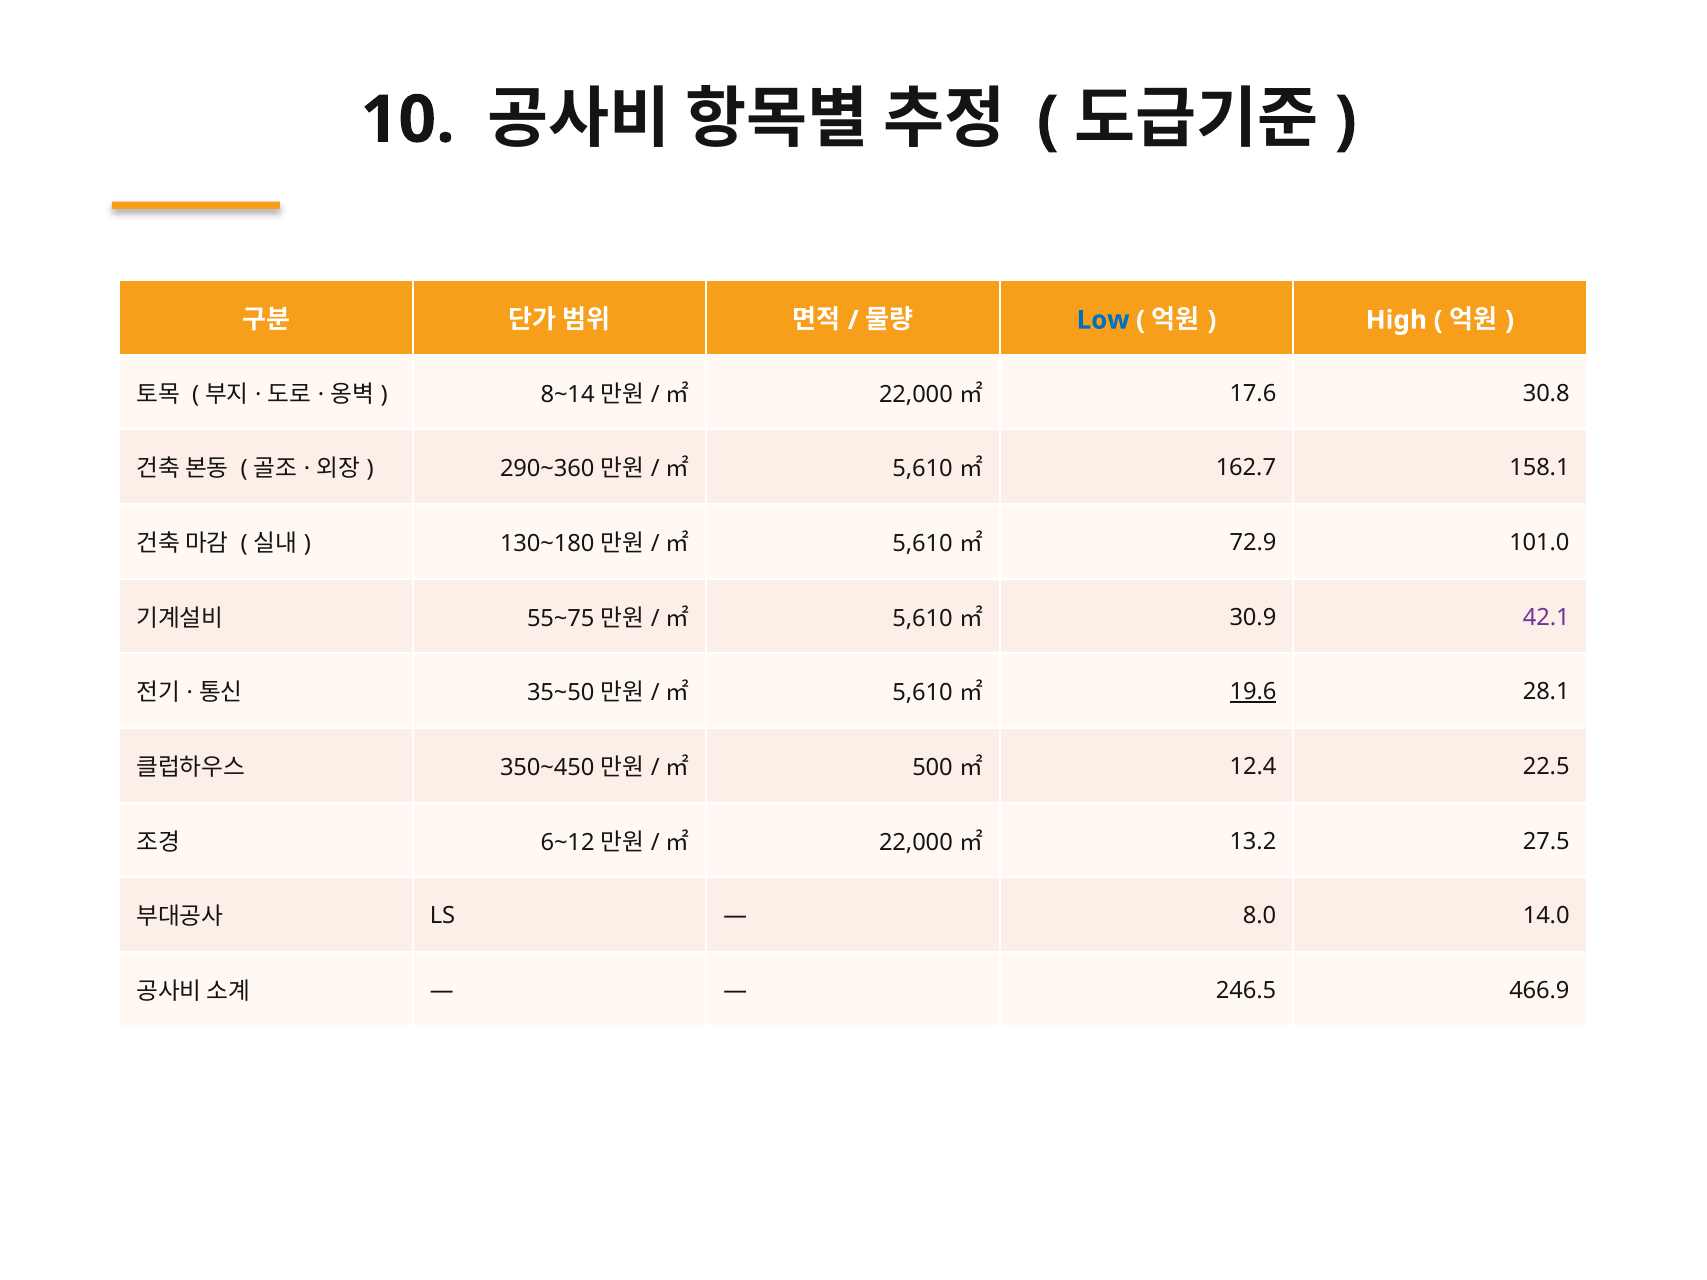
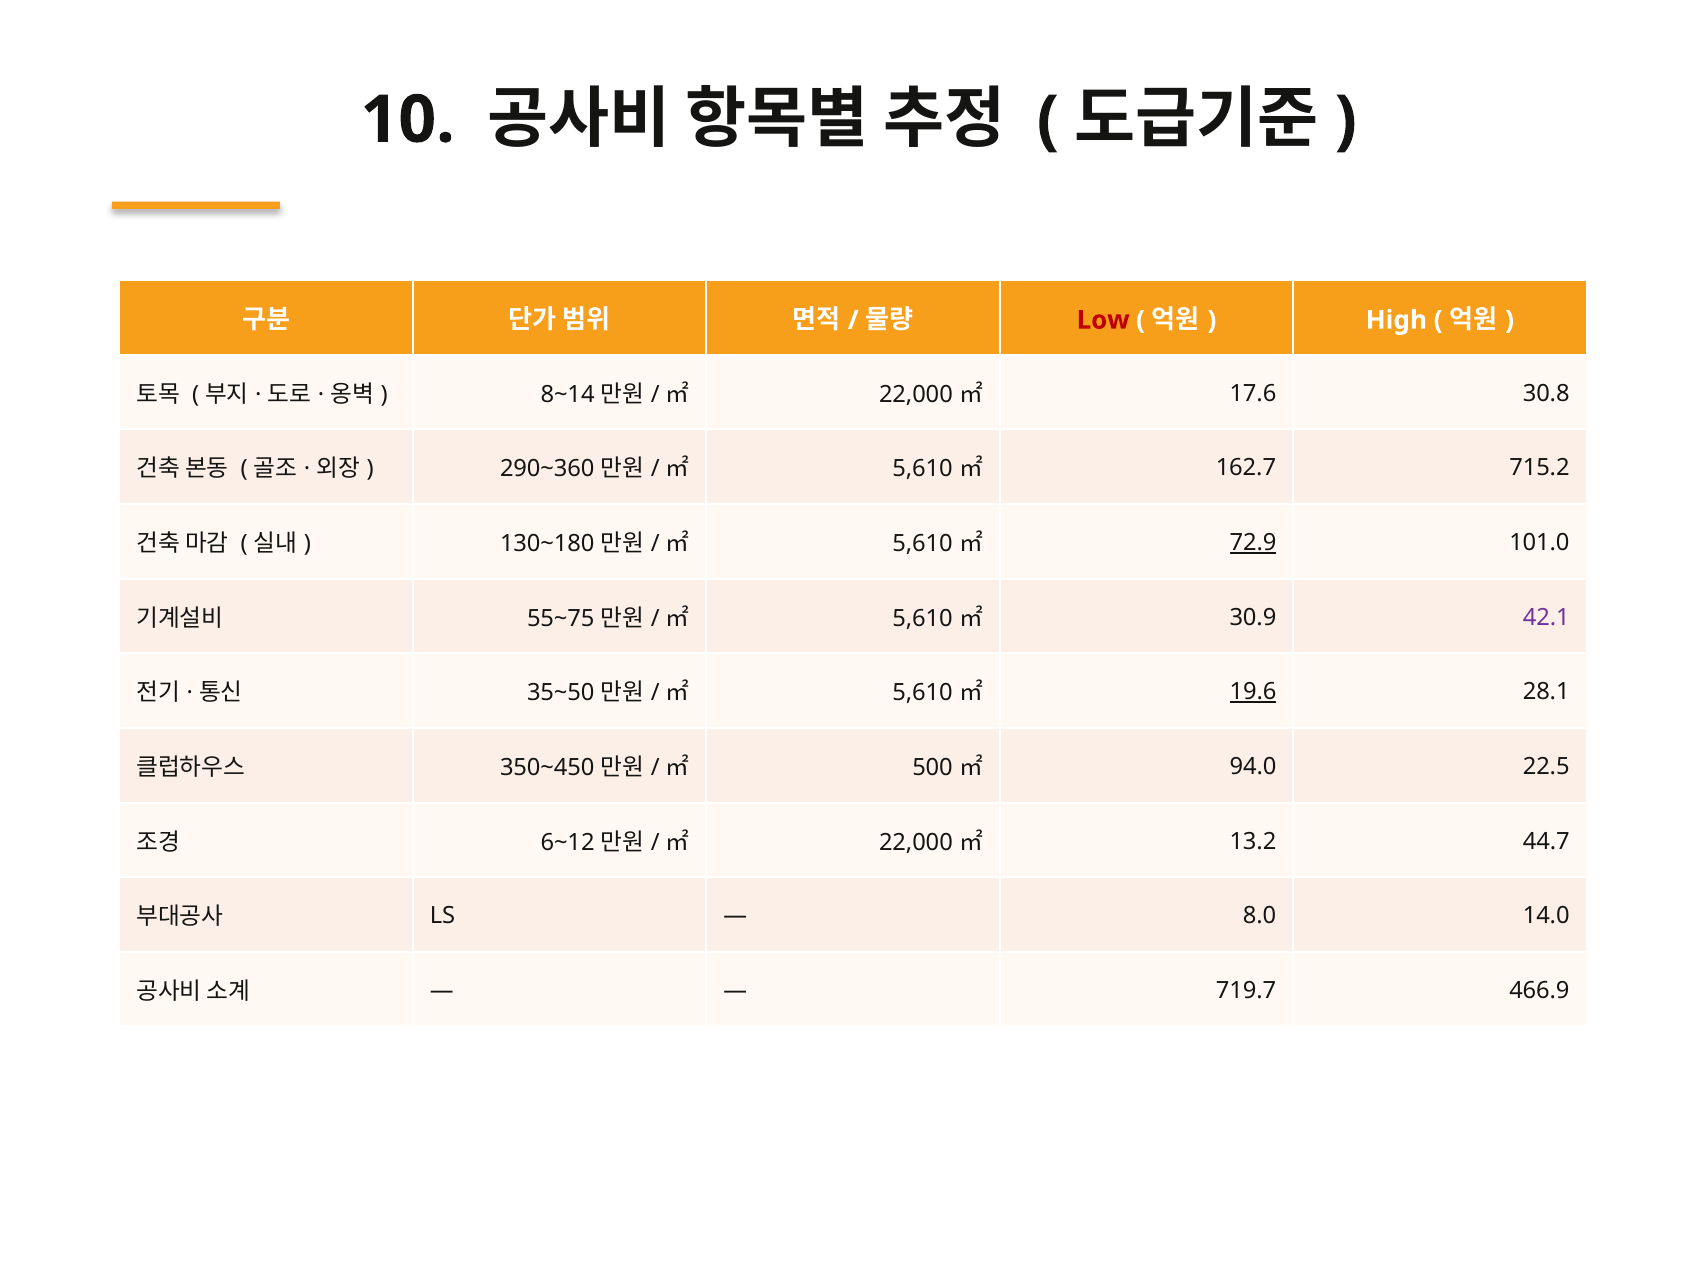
Low colour: blue -> red
158.1: 158.1 -> 715.2
72.9 underline: none -> present
12.4: 12.4 -> 94.0
27.5: 27.5 -> 44.7
246.5: 246.5 -> 719.7
